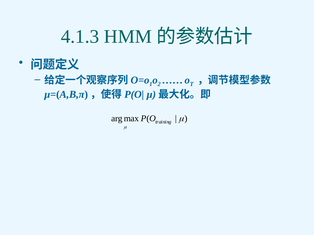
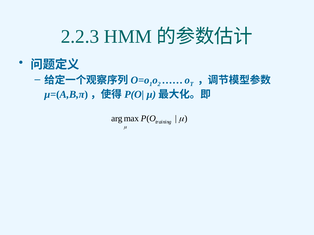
4.1.3: 4.1.3 -> 2.2.3
